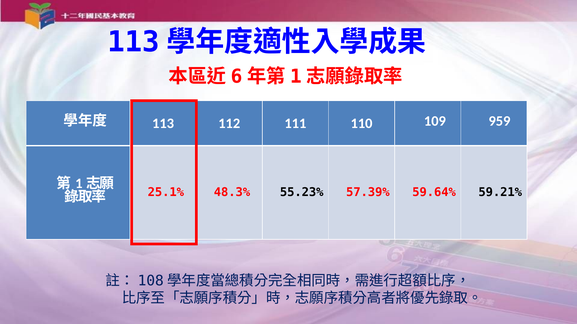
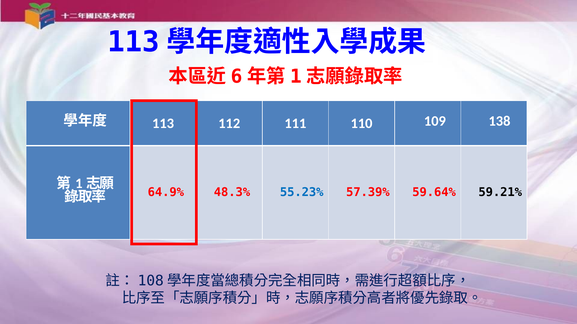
959: 959 -> 138
25.1%: 25.1% -> 64.9%
55.23% colour: black -> blue
